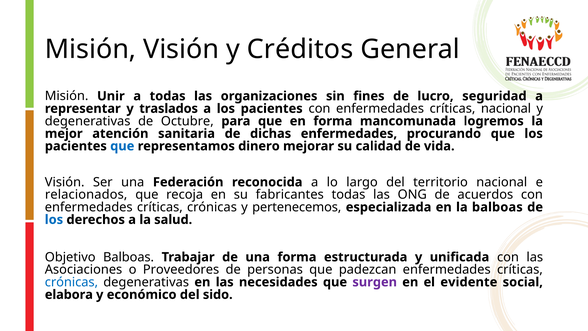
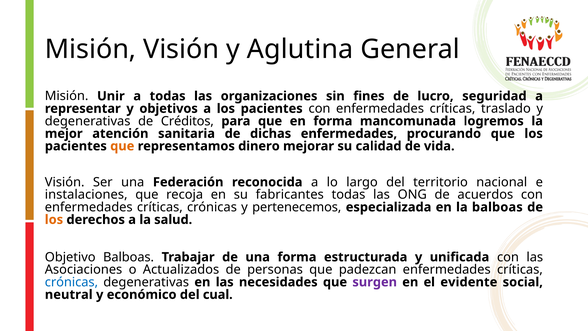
Créditos: Créditos -> Aglutina
traslados: traslados -> objetivos
críticas nacional: nacional -> traslado
Octubre: Octubre -> Créditos
que at (122, 146) colour: blue -> orange
relacionados: relacionados -> instalaciones
los at (54, 220) colour: blue -> orange
Proveedores: Proveedores -> Actualizados
elabora: elabora -> neutral
sido: sido -> cual
